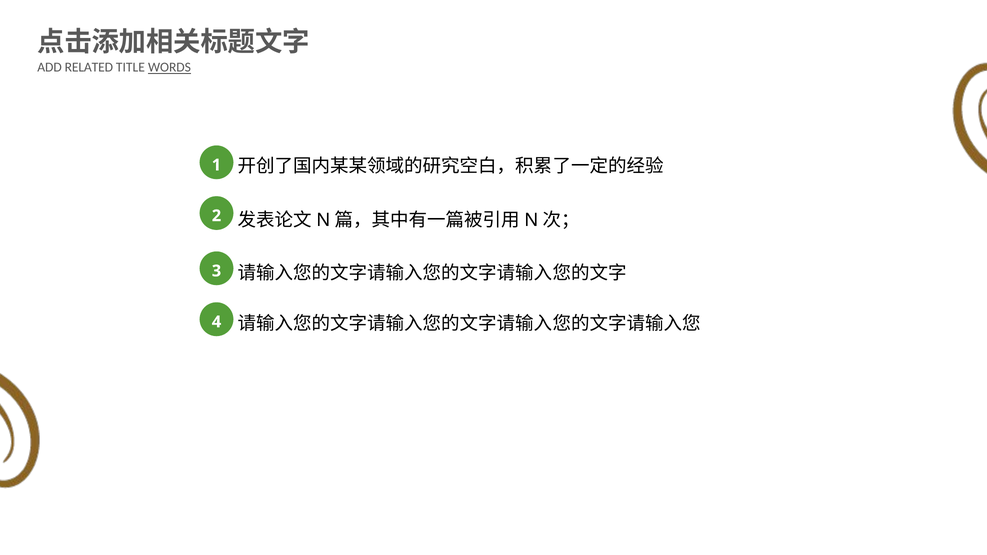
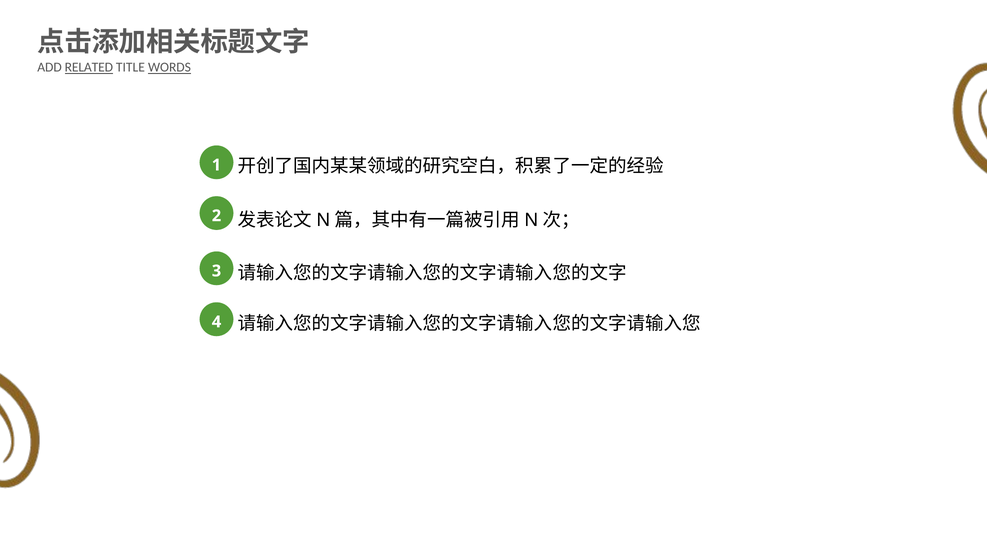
RELATED underline: none -> present
